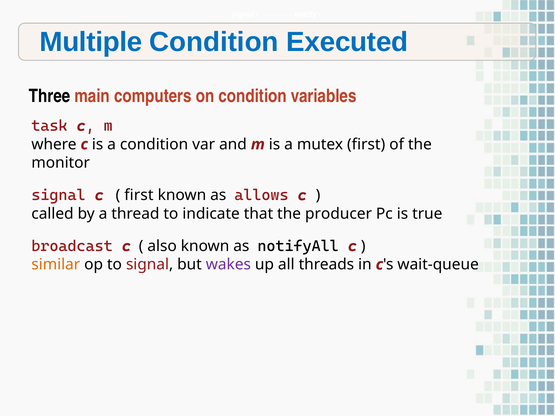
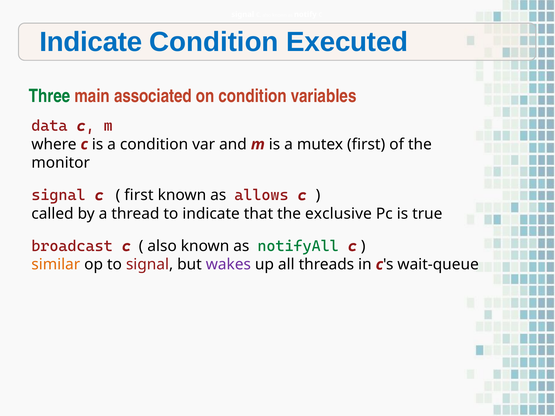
Multiple at (91, 42): Multiple -> Indicate
Three colour: black -> green
computers: computers -> associated
task: task -> data
producer: producer -> exclusive
notifyAll colour: black -> green
